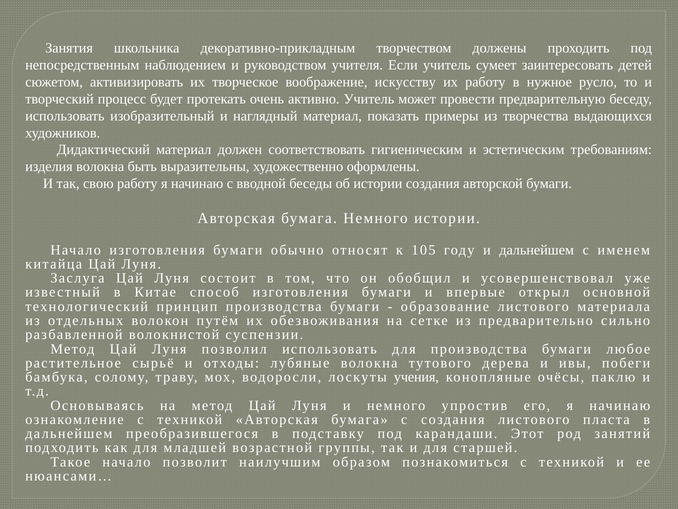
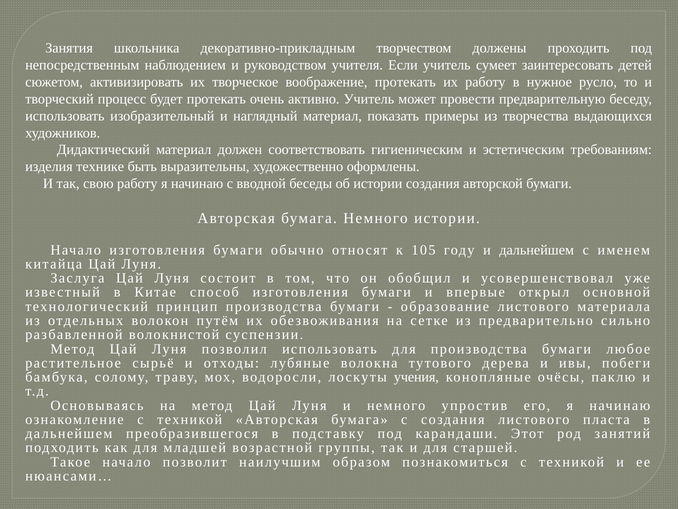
воображение искусству: искусству -> протекать
изделия волокна: волокна -> технике
